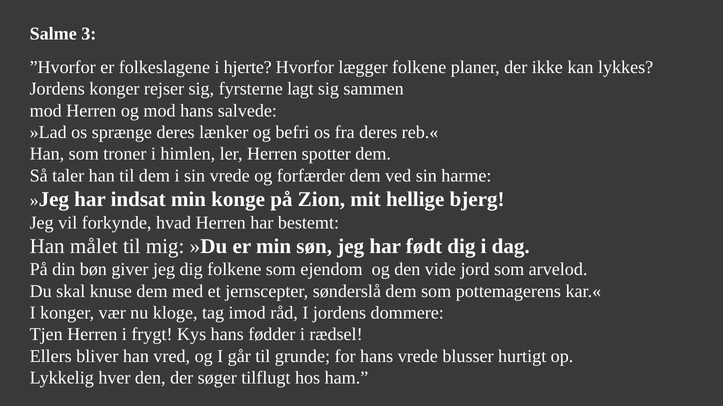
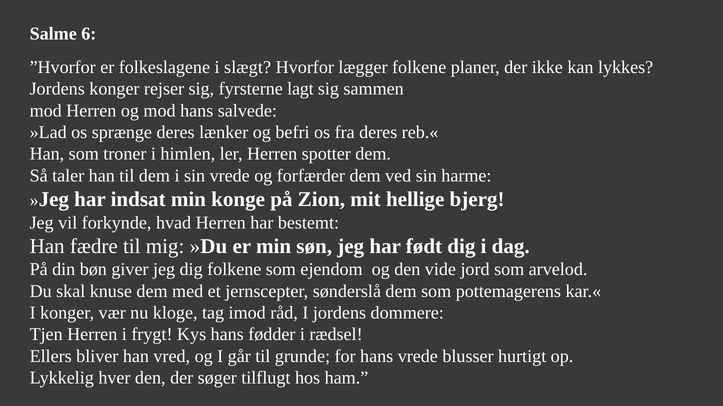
3: 3 -> 6
hjerte: hjerte -> slægt
målet: målet -> fædre
